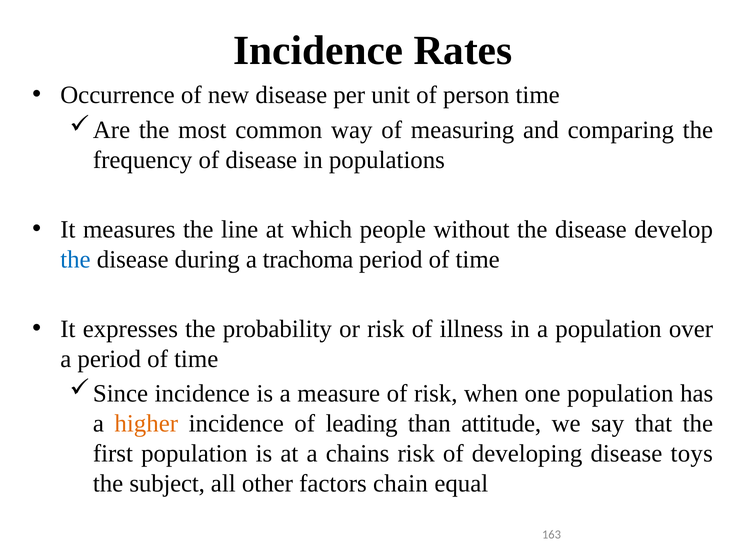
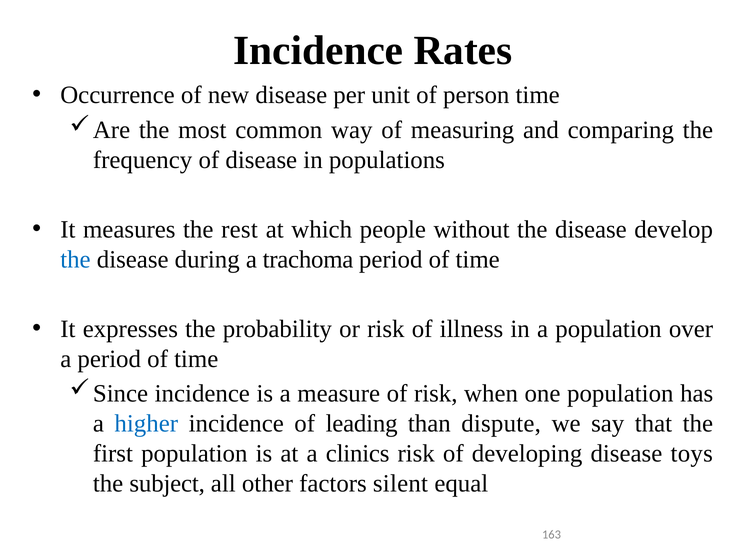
line: line -> rest
higher colour: orange -> blue
attitude: attitude -> dispute
chains: chains -> clinics
chain: chain -> silent
